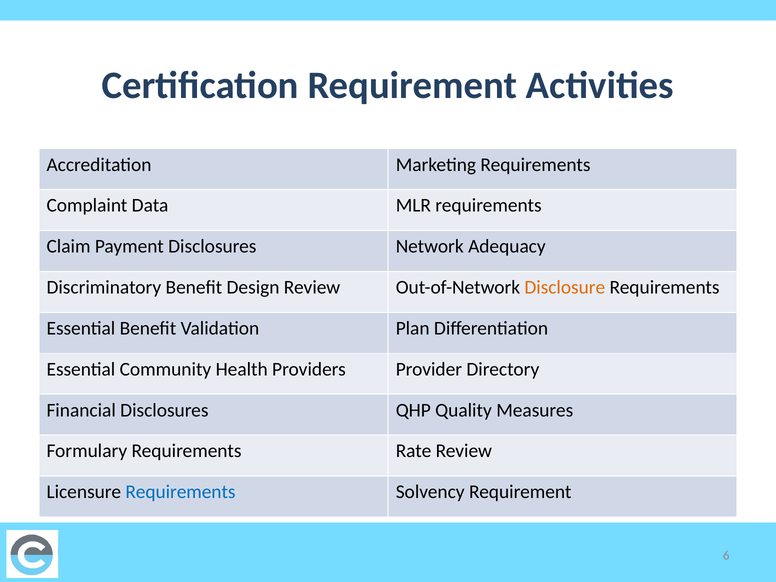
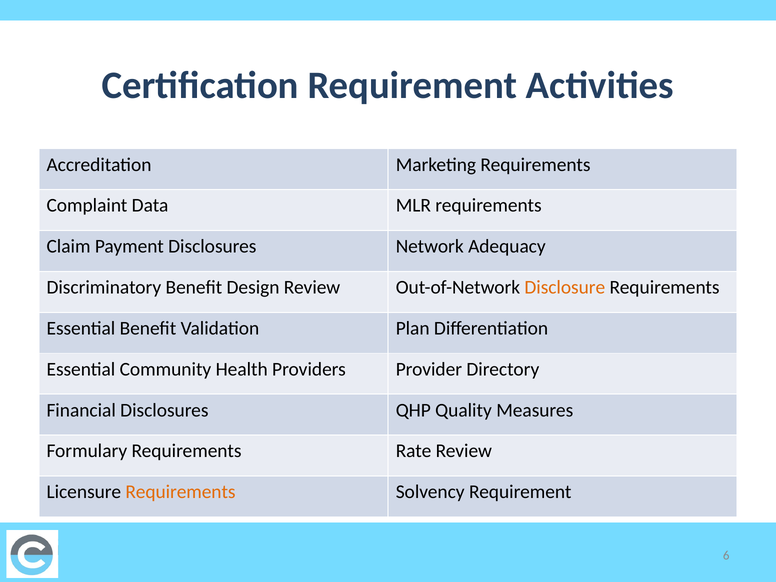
Requirements at (180, 492) colour: blue -> orange
